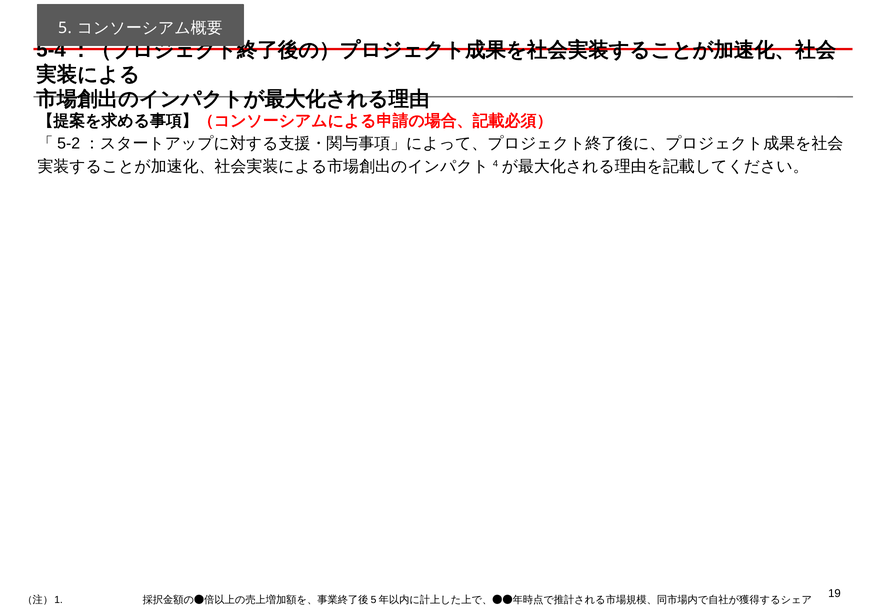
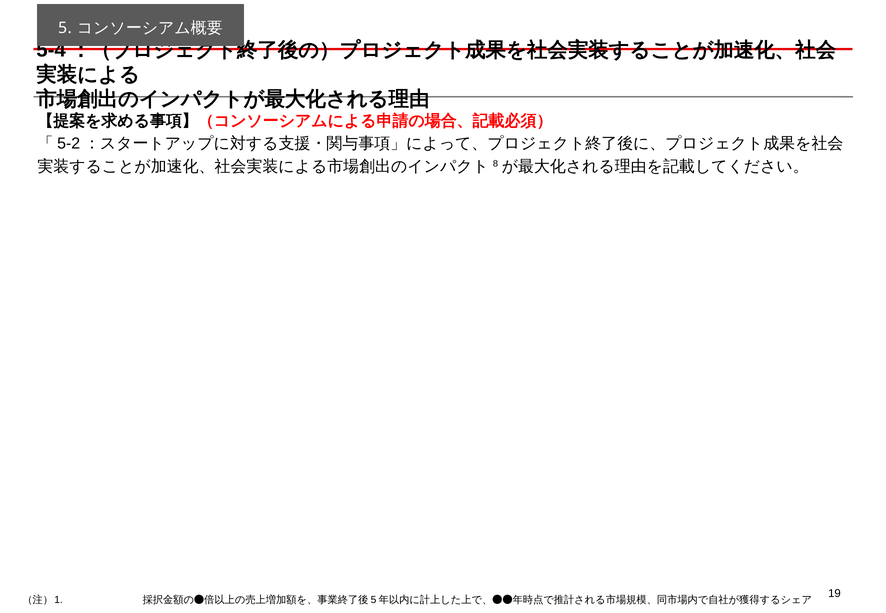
4: 4 -> 8
